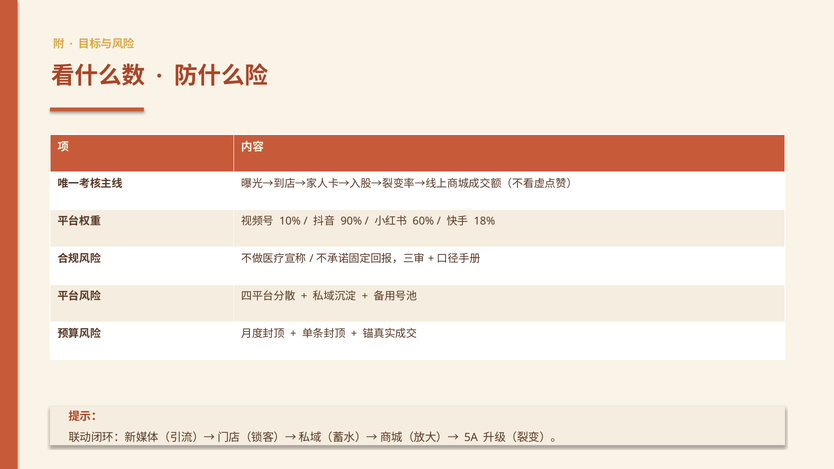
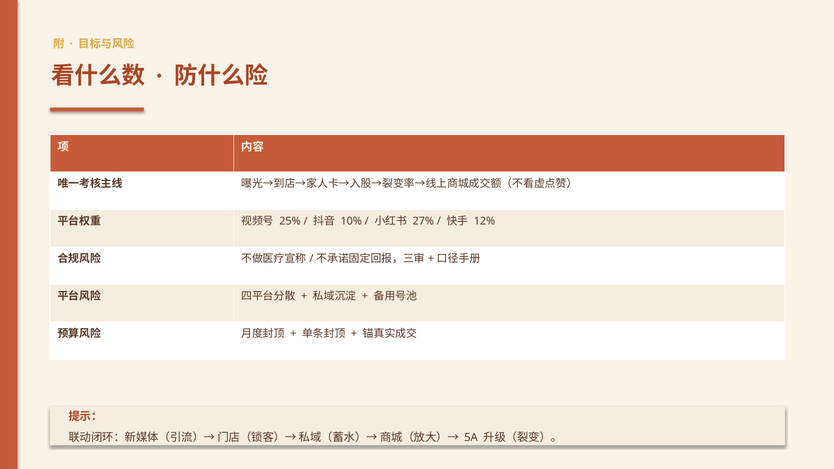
10%: 10% -> 25%
90%: 90% -> 10%
60%: 60% -> 27%
18%: 18% -> 12%
